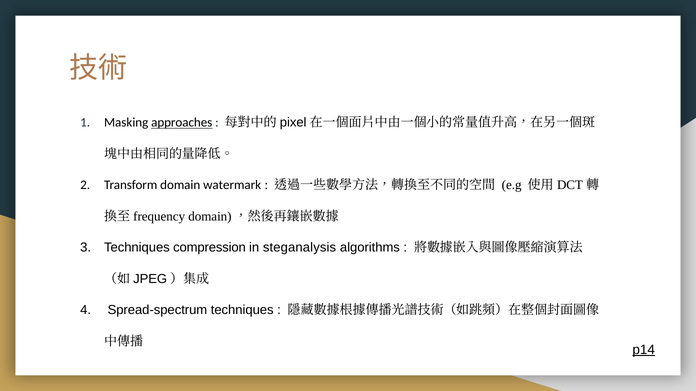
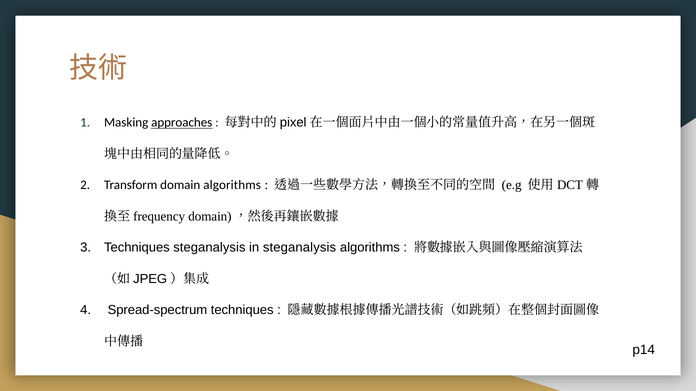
domain watermark: watermark -> algorithms
Techniques compression: compression -> steganalysis
p14 underline: present -> none
